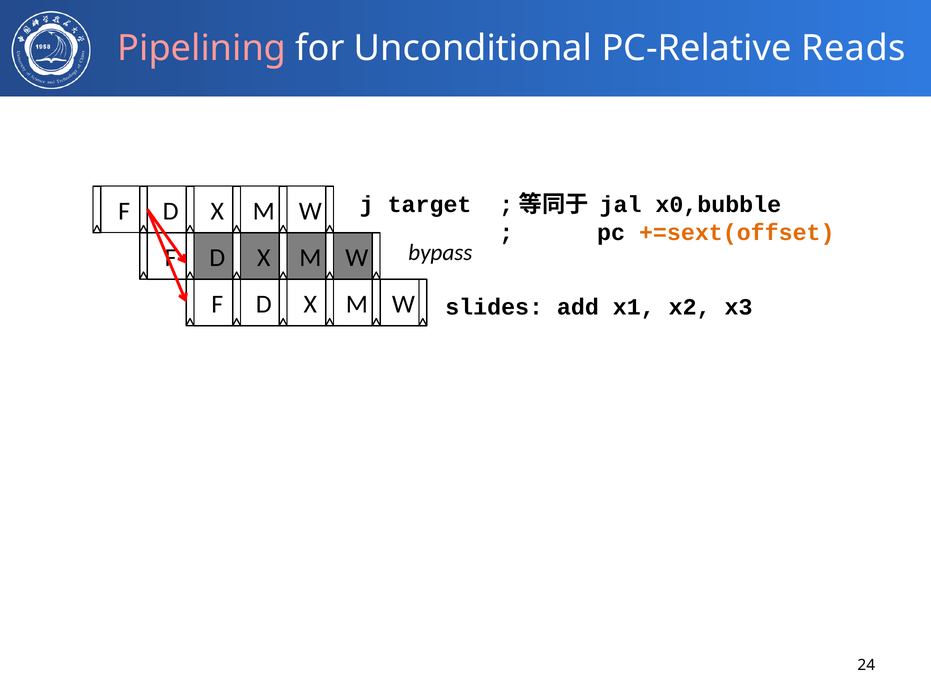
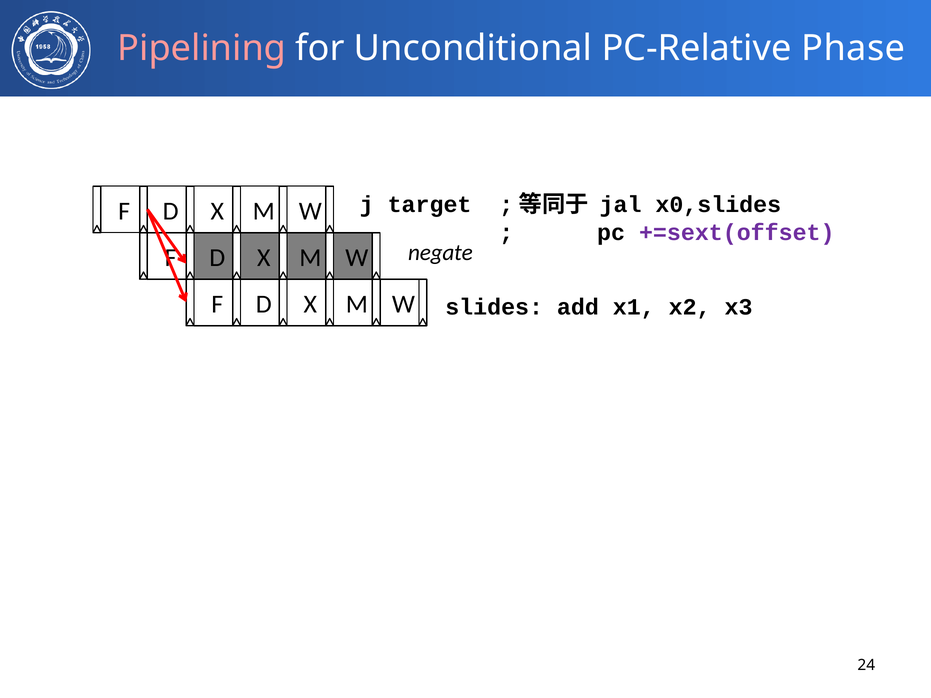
Reads: Reads -> Phase
x0,bubble: x0,bubble -> x0,slides
+=sext(offset colour: orange -> purple
bypass: bypass -> negate
